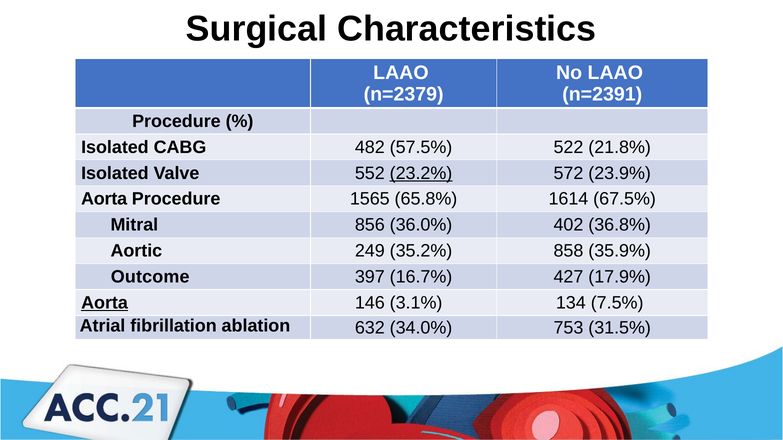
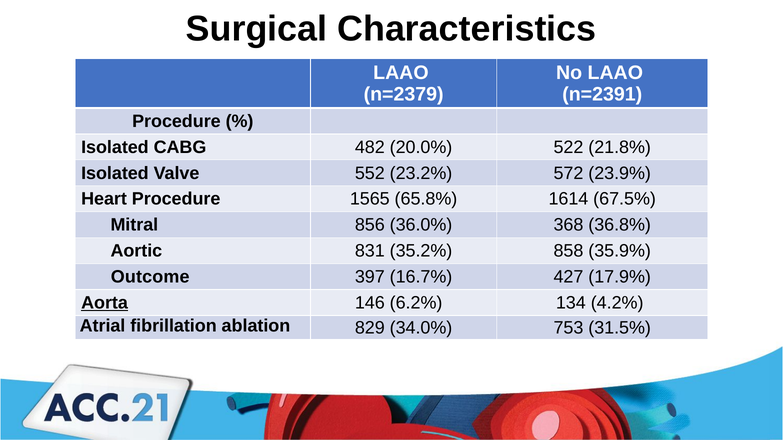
57.5%: 57.5% -> 20.0%
23.2% underline: present -> none
Aorta at (104, 199): Aorta -> Heart
402: 402 -> 368
249: 249 -> 831
3.1%: 3.1% -> 6.2%
7.5%: 7.5% -> 4.2%
632: 632 -> 829
